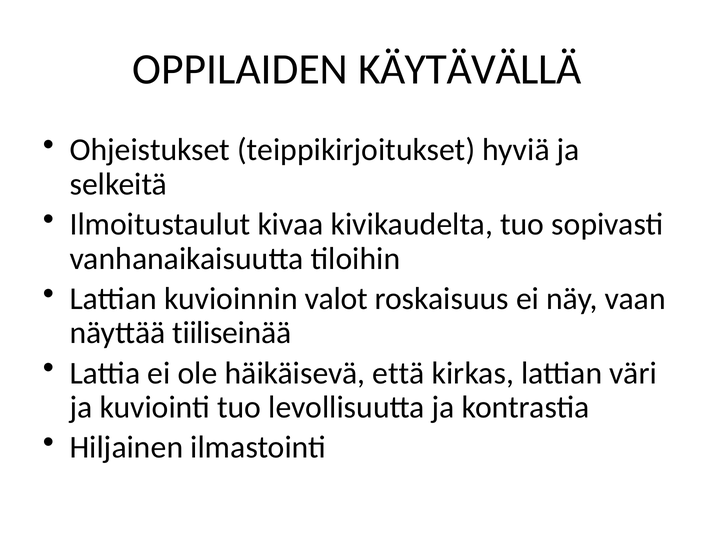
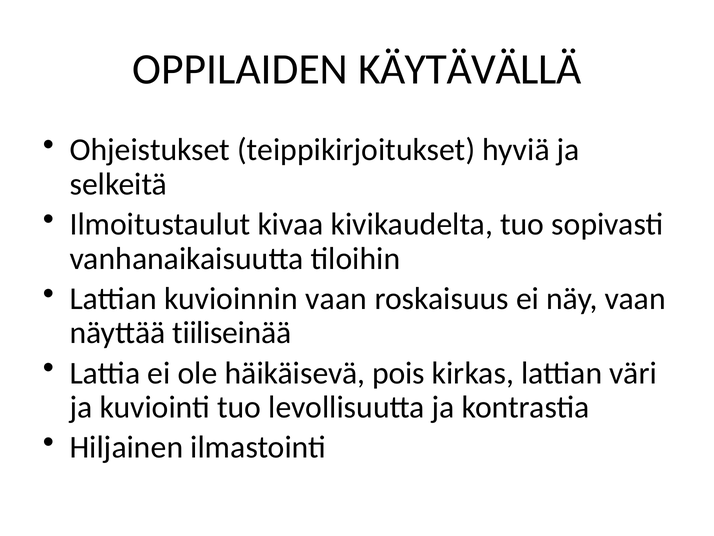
kuvioinnin valot: valot -> vaan
että: että -> pois
